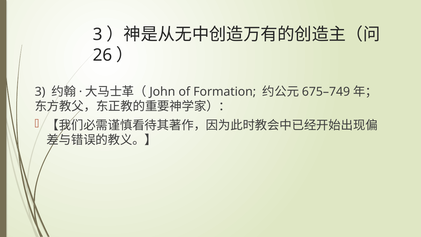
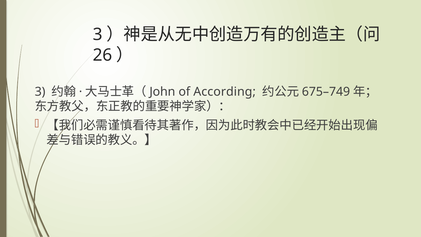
Formation: Formation -> According
